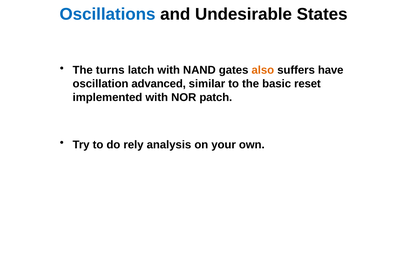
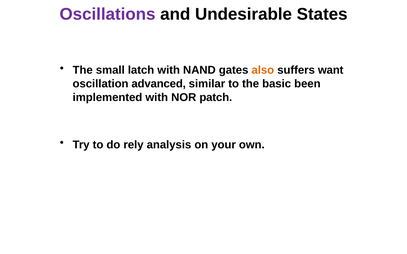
Oscillations colour: blue -> purple
turns: turns -> small
have: have -> want
reset: reset -> been
